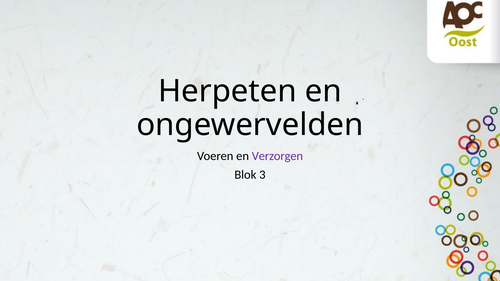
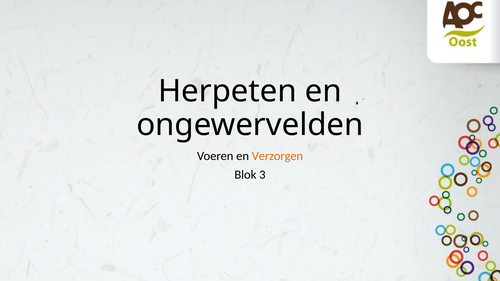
Verzorgen colour: purple -> orange
